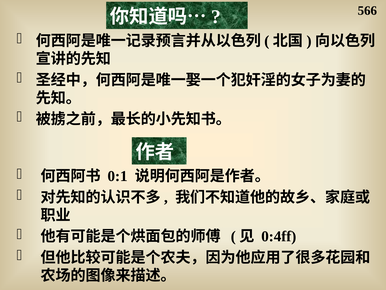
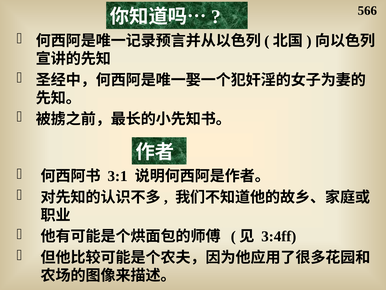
0:1: 0:1 -> 3:1
0:4ff: 0:4ff -> 3:4ff
